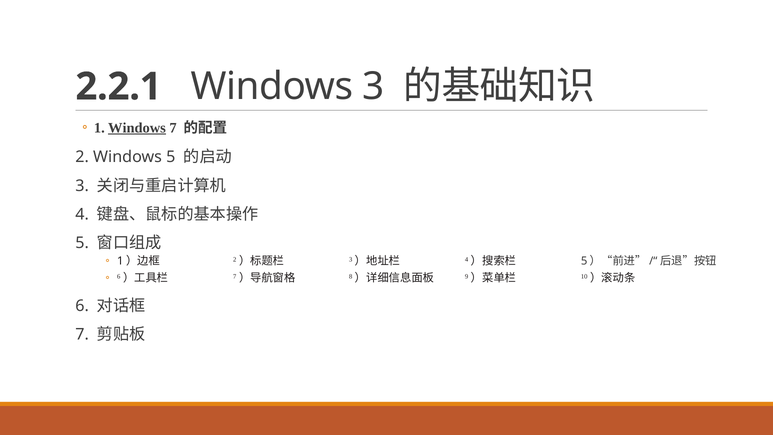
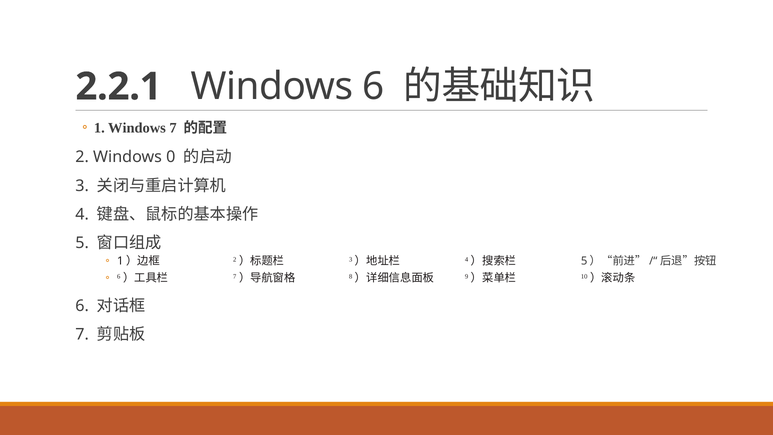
Windows 3: 3 -> 6
Windows at (137, 128) underline: present -> none
Windows 5: 5 -> 0
